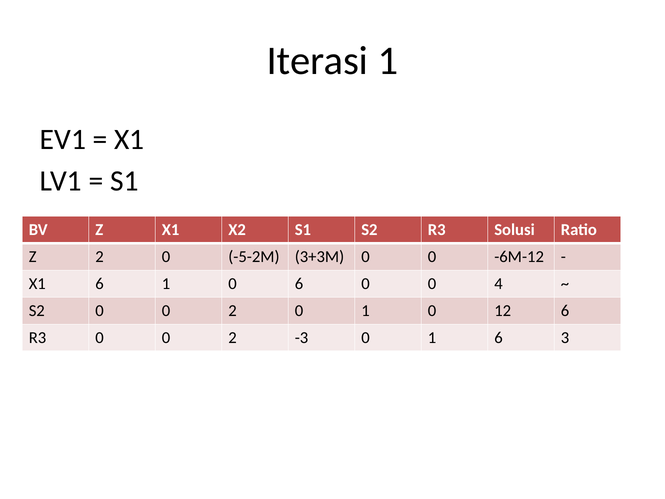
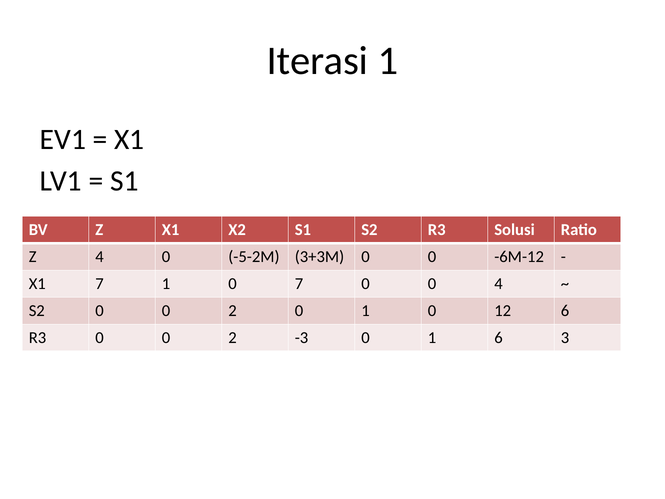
Z 2: 2 -> 4
X1 6: 6 -> 7
0 6: 6 -> 7
